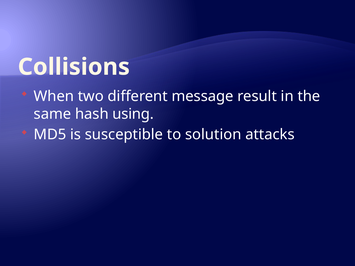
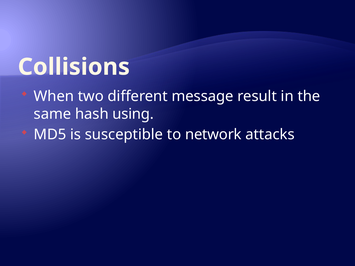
solution: solution -> network
